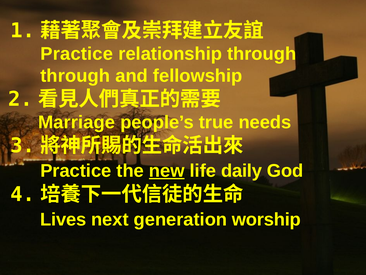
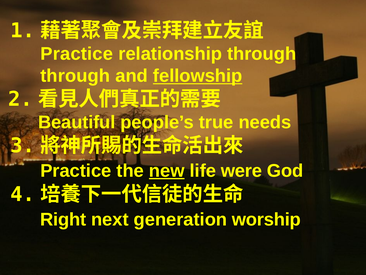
fellowship underline: none -> present
Marriage: Marriage -> Beautiful
daily: daily -> were
Lives: Lives -> Right
